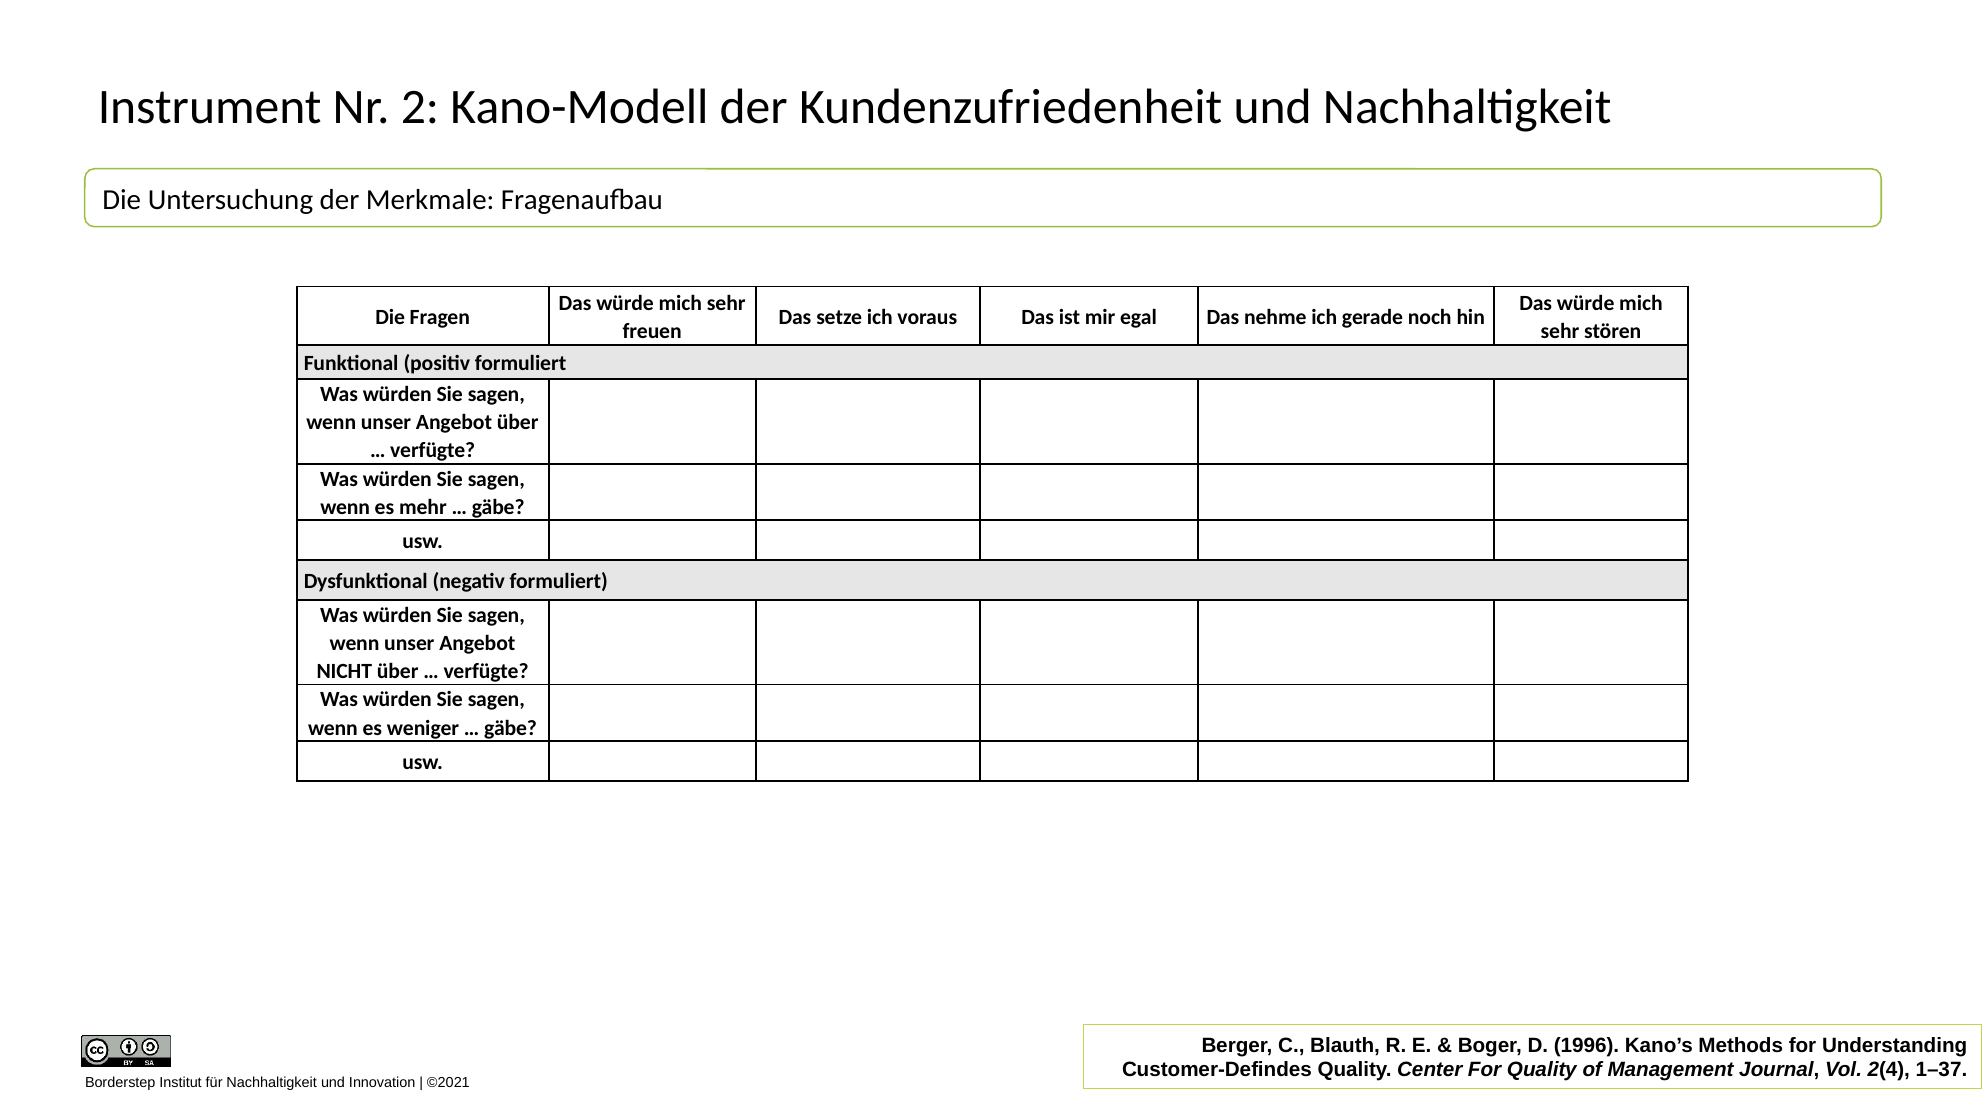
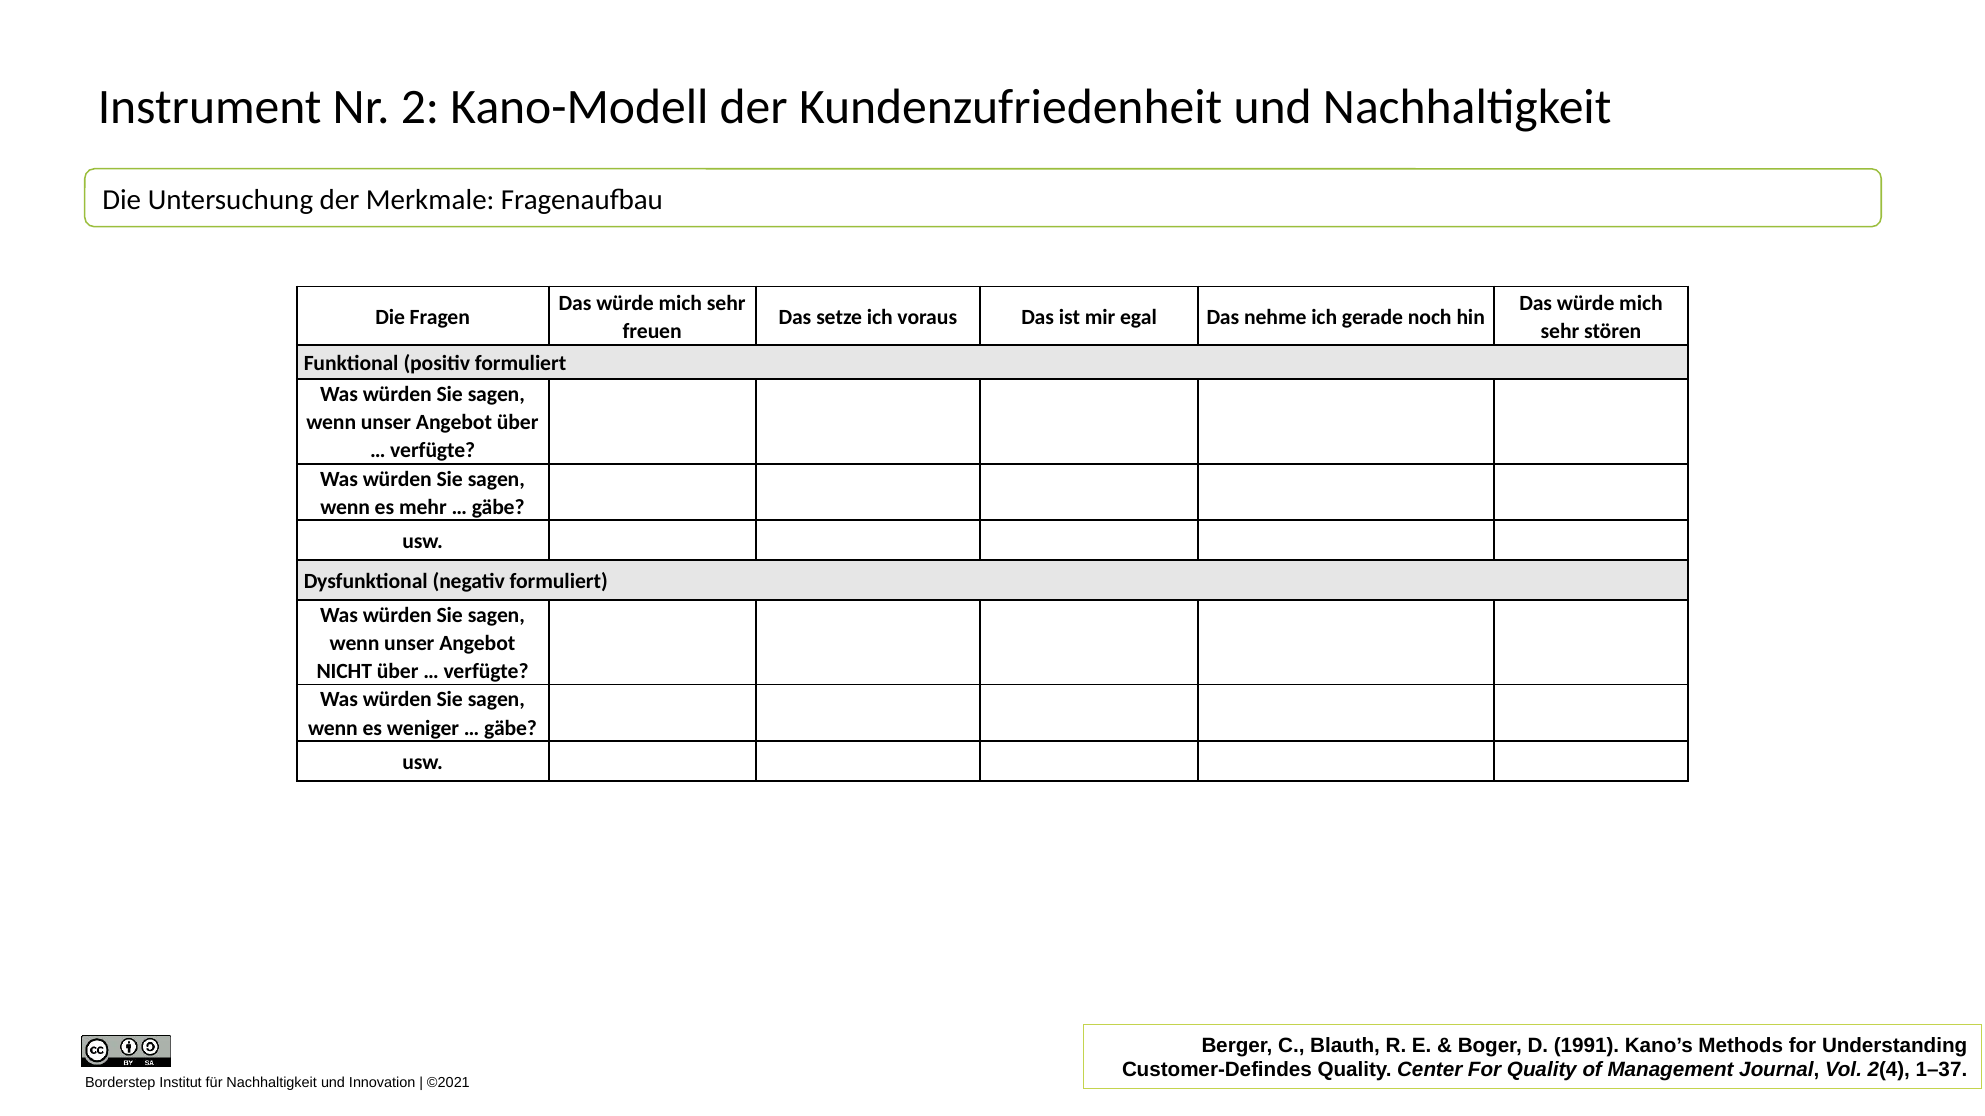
1996: 1996 -> 1991
